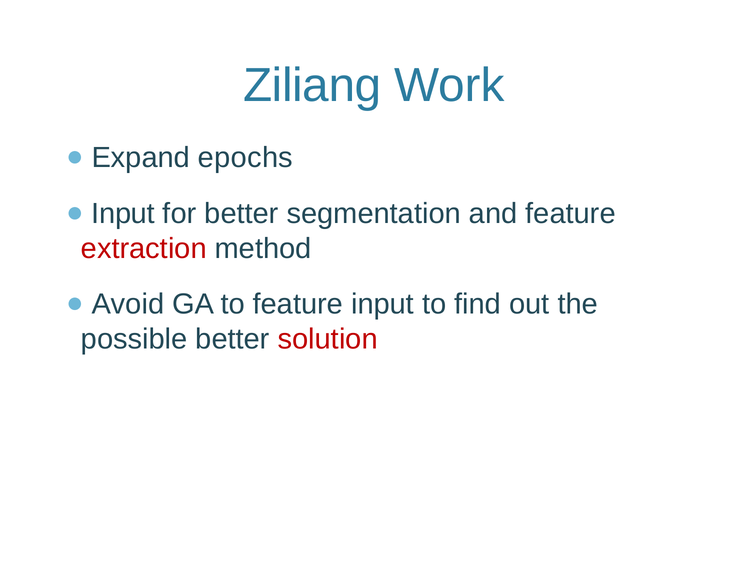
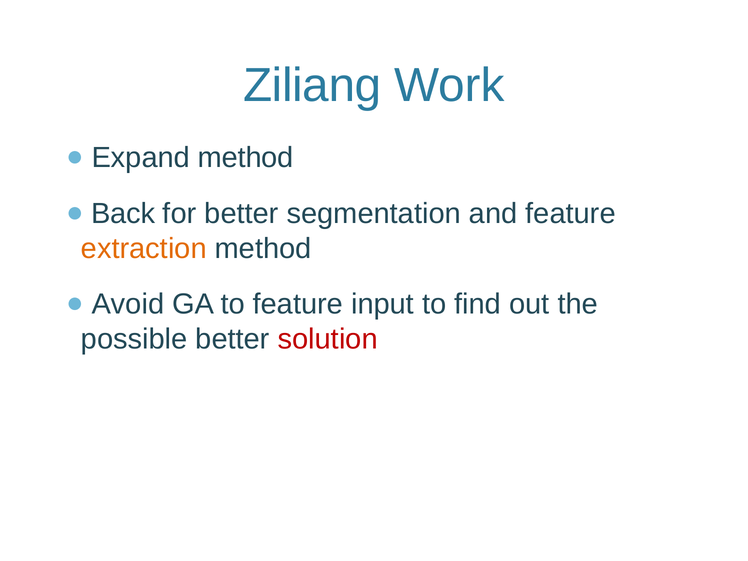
Expand epochs: epochs -> method
Input at (123, 214): Input -> Back
extraction colour: red -> orange
